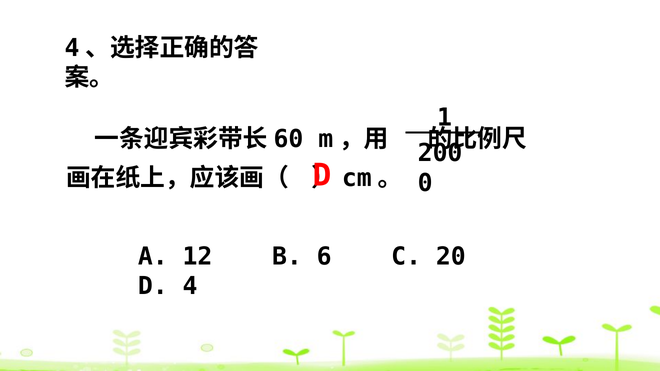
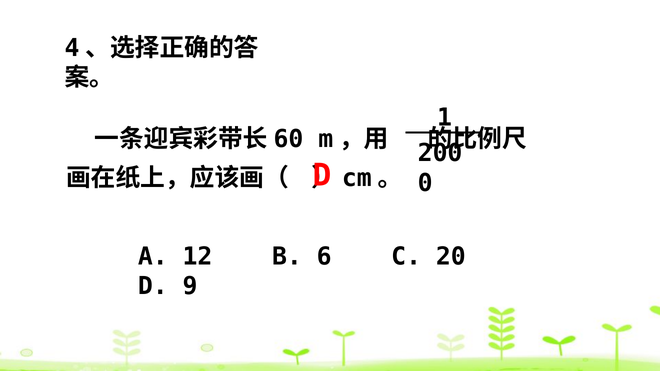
4: 4 -> 9
